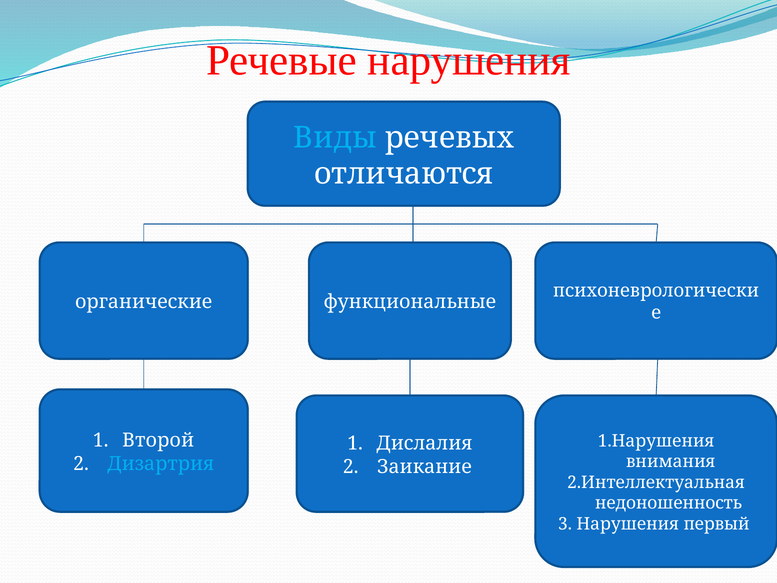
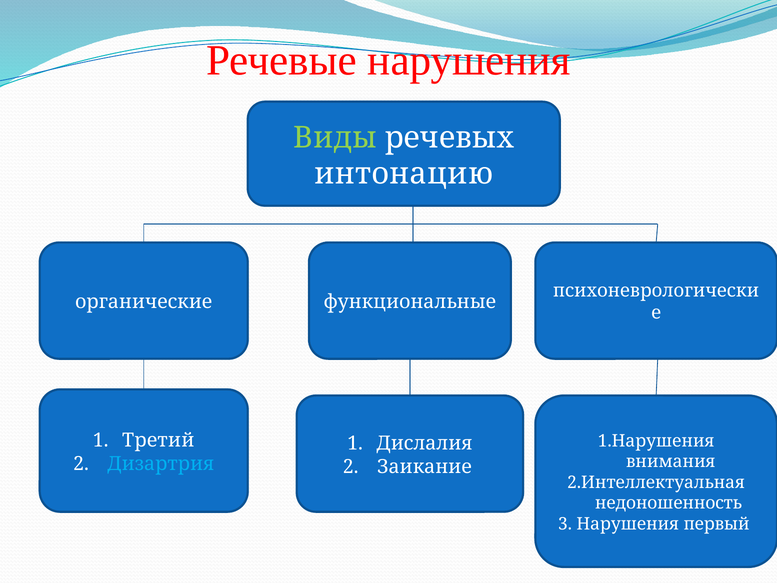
Виды colour: light blue -> light green
отличаются: отличаются -> интонацию
Второй: Второй -> Третий
